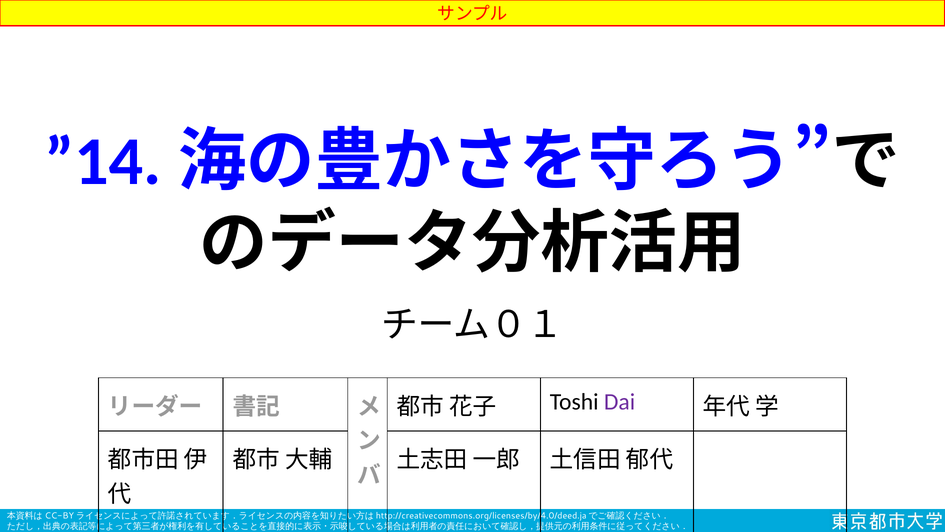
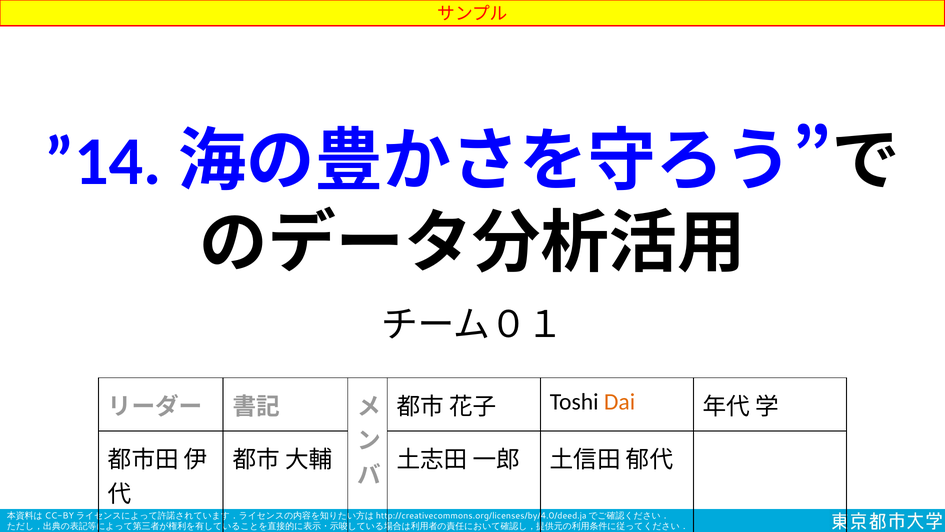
Dai colour: purple -> orange
